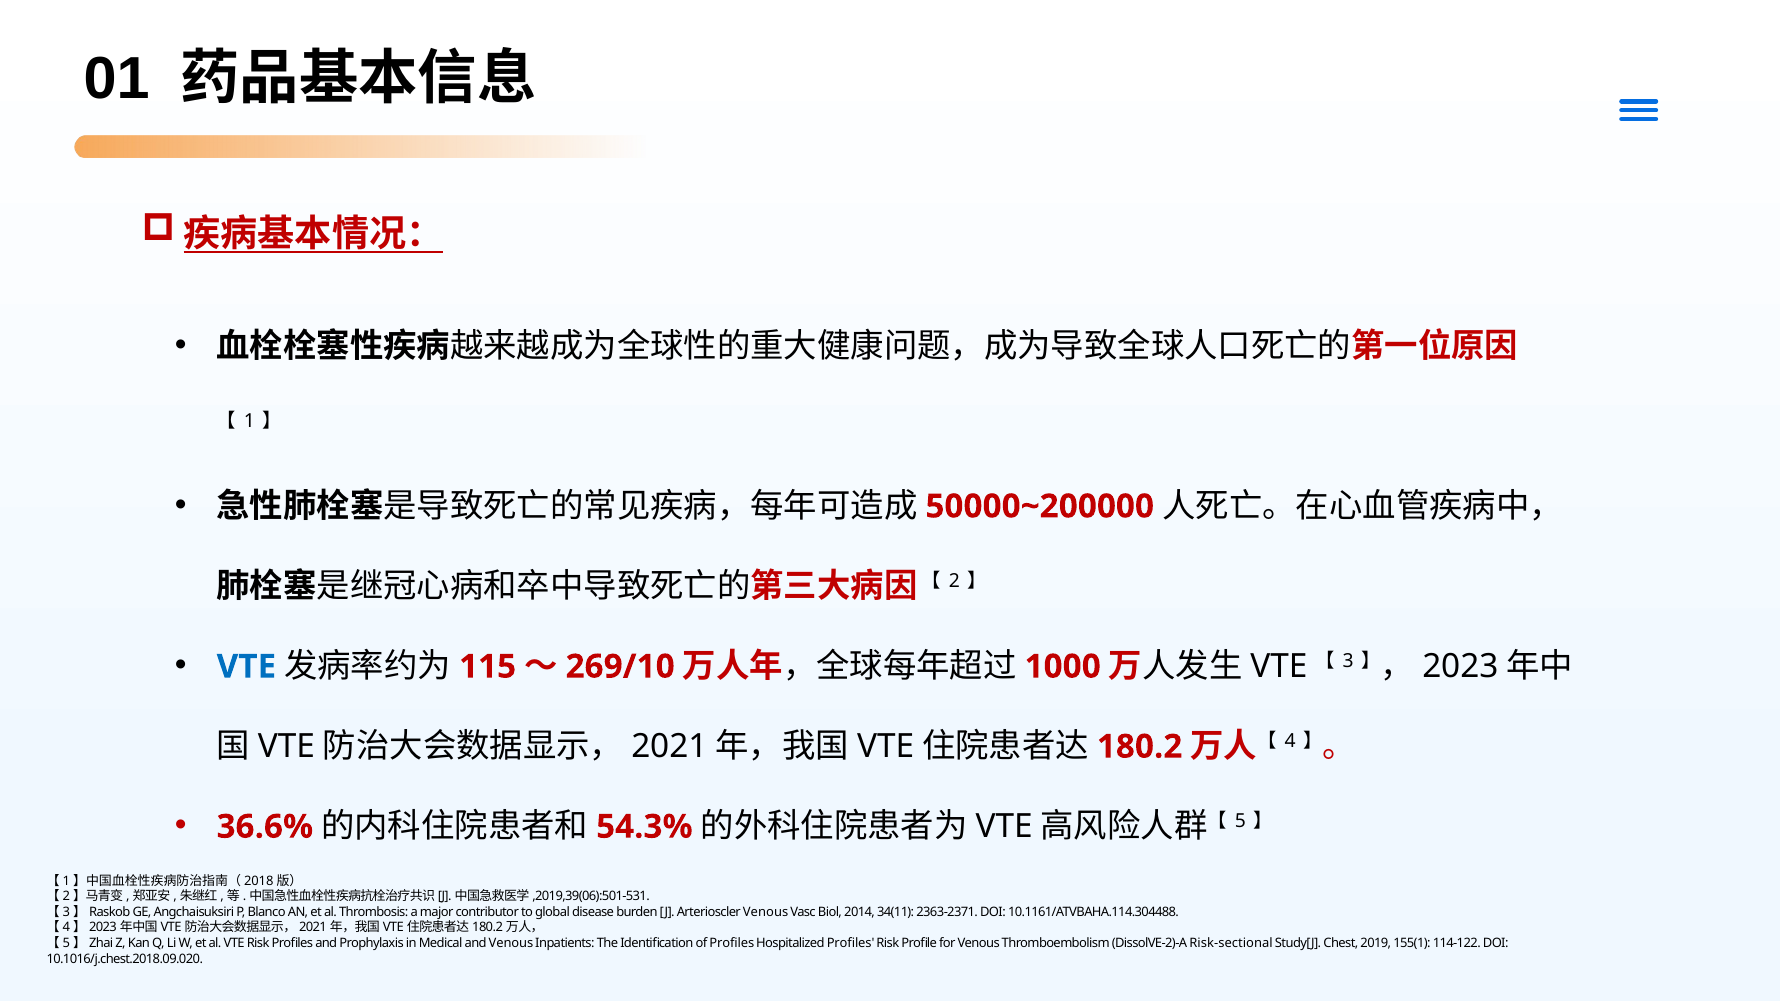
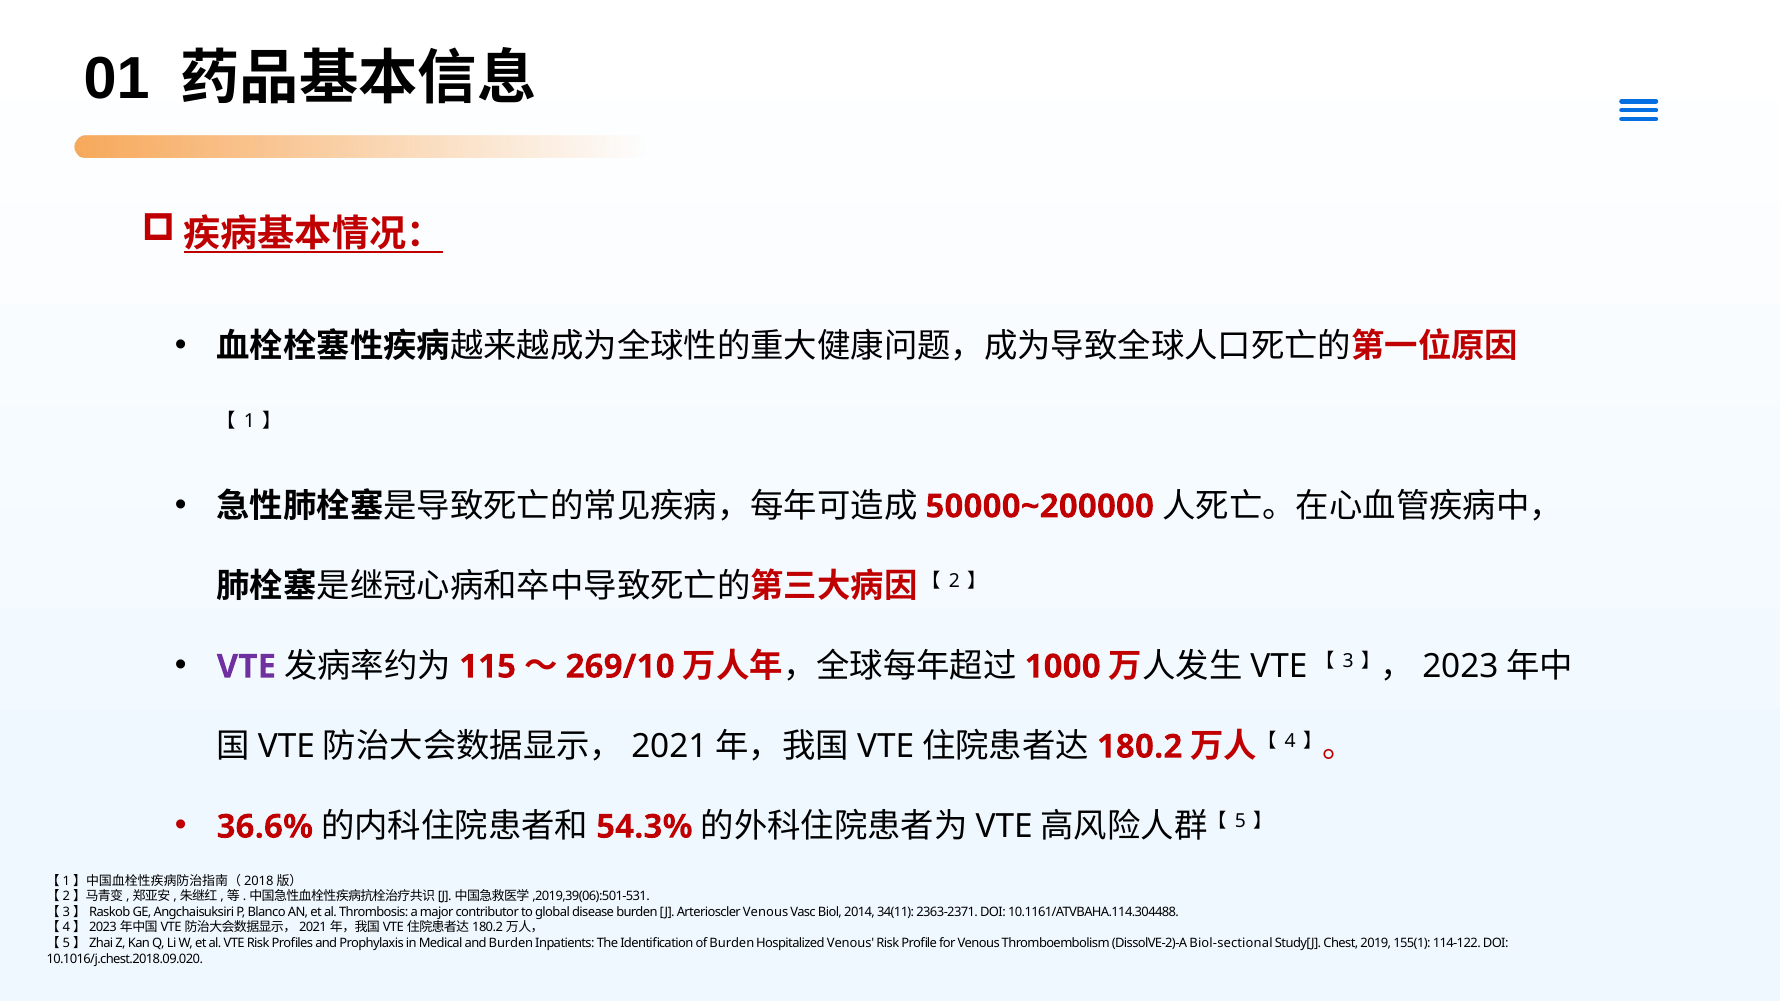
VTE at (246, 667) colour: blue -> purple
and Venous: Venous -> Burden
of Profiles: Profiles -> Burden
Hospitalized Profiles: Profiles -> Venous
Risk-sectional: Risk-sectional -> Biol-sectional
